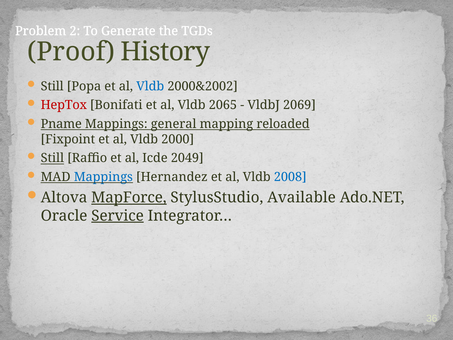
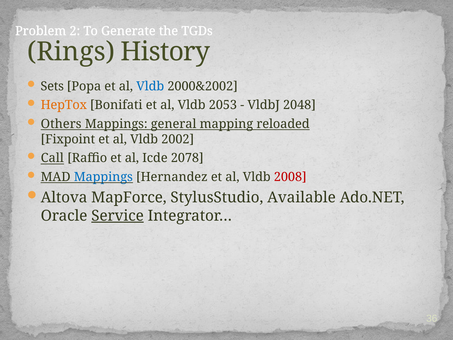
Proof: Proof -> Rings
Still at (52, 86): Still -> Sets
HepTox colour: red -> orange
2065: 2065 -> 2053
2069: 2069 -> 2048
Pname: Pname -> Others
2000: 2000 -> 2002
Still at (52, 158): Still -> Call
2049: 2049 -> 2078
2008 colour: blue -> red
MapForce underline: present -> none
